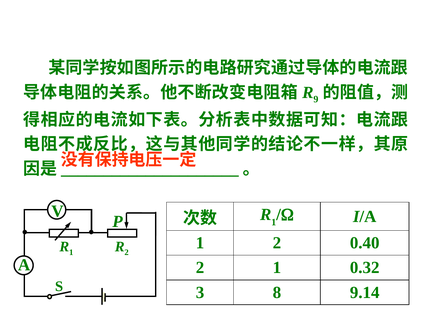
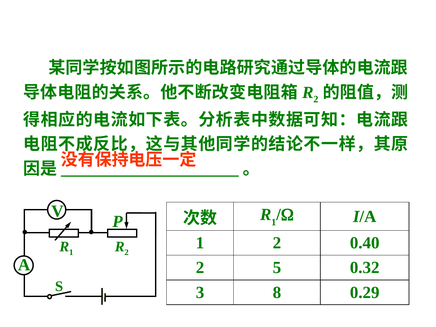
9 at (316, 99): 9 -> 2
2 1: 1 -> 5
9.14: 9.14 -> 0.29
